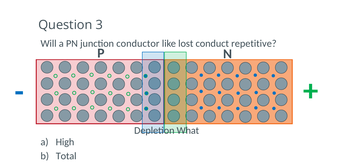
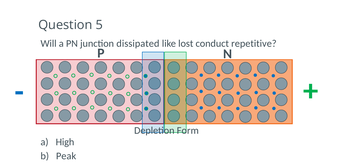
3: 3 -> 5
conductor: conductor -> dissipated
What: What -> Form
Total: Total -> Peak
